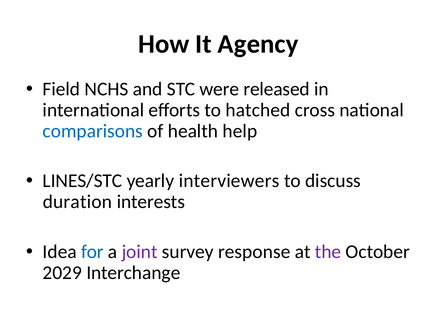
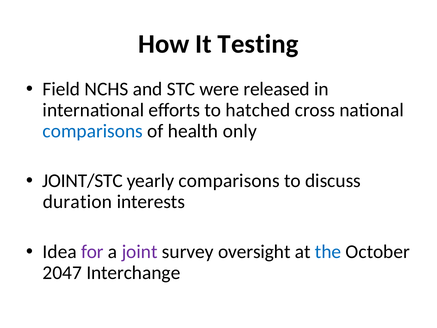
Agency: Agency -> Testing
help: help -> only
LINES/STC: LINES/STC -> JOINT/STC
yearly interviewers: interviewers -> comparisons
for colour: blue -> purple
response: response -> oversight
the colour: purple -> blue
2029: 2029 -> 2047
